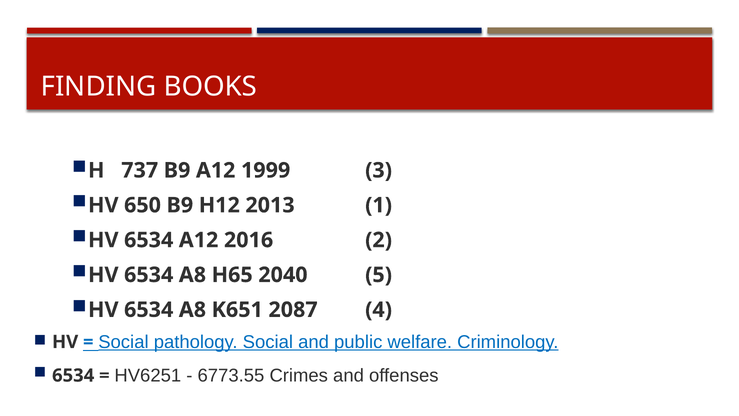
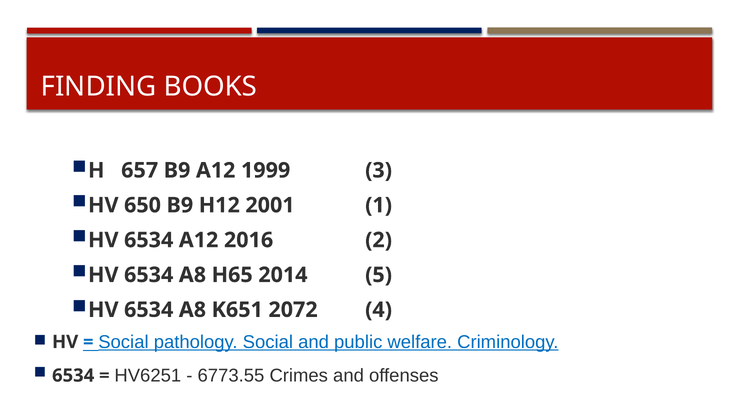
737: 737 -> 657
2013: 2013 -> 2001
2040: 2040 -> 2014
2087: 2087 -> 2072
